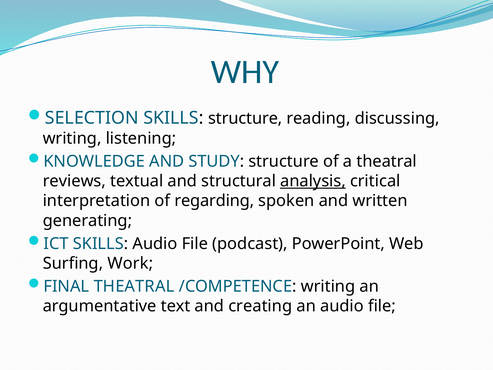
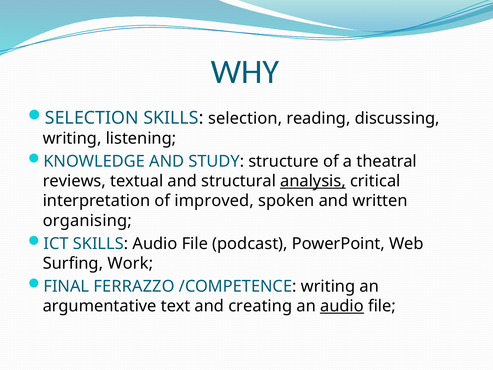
SKILLS structure: structure -> selection
regarding: regarding -> improved
generating: generating -> organising
FINAL THEATRAL: THEATRAL -> FERRAZZO
audio at (342, 306) underline: none -> present
